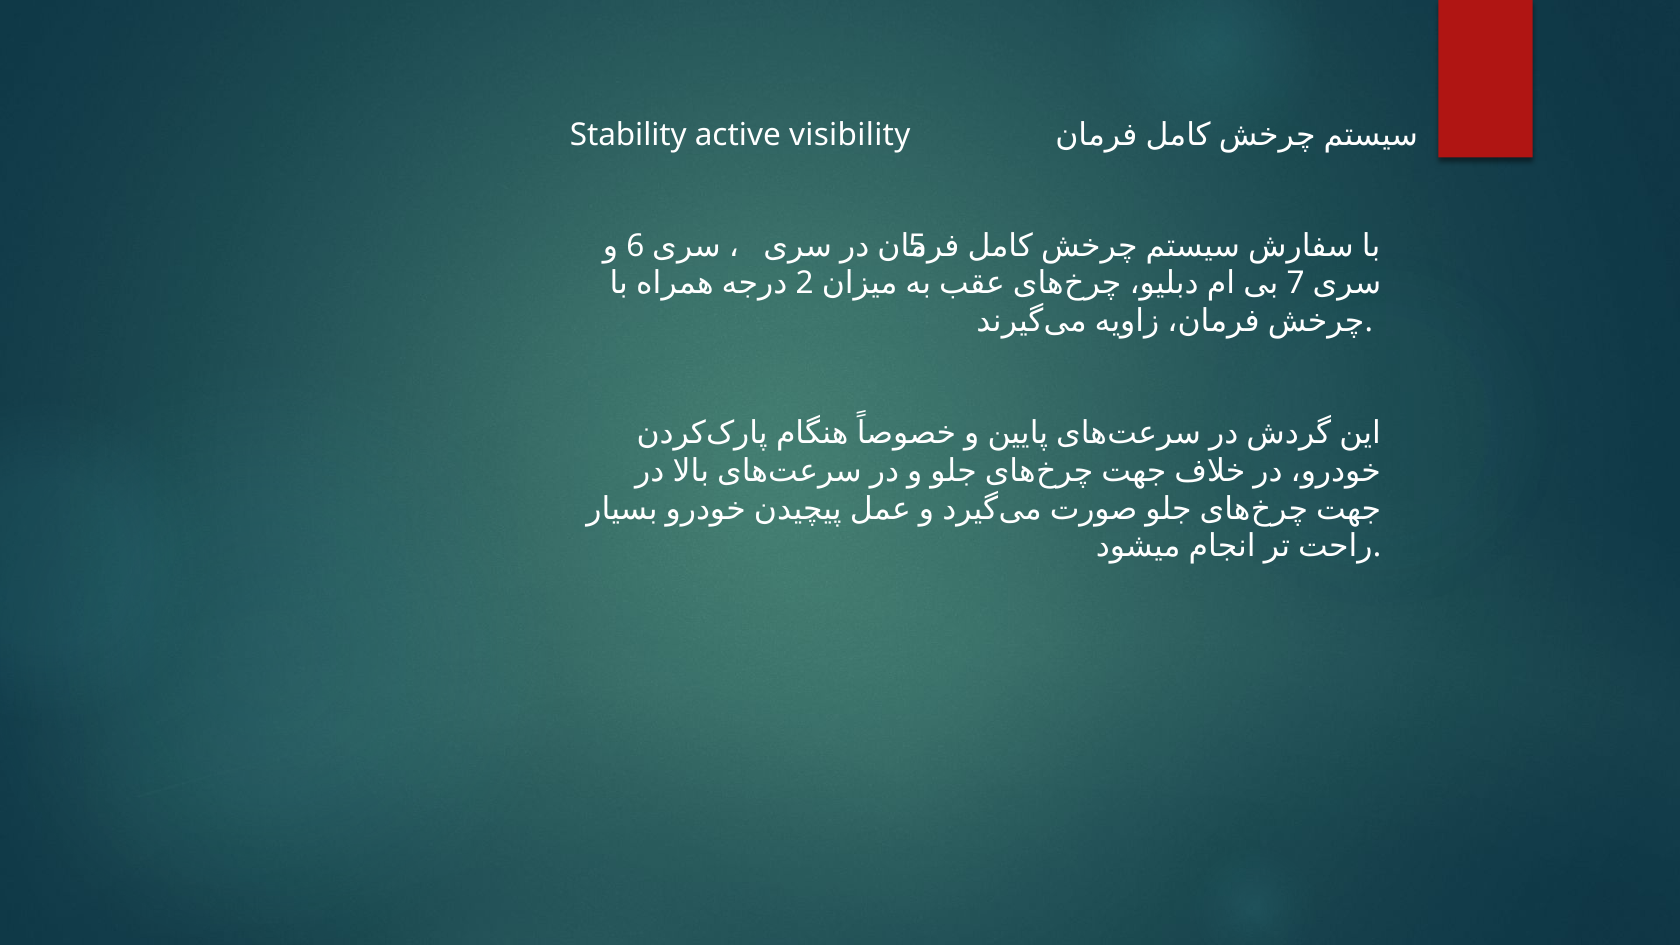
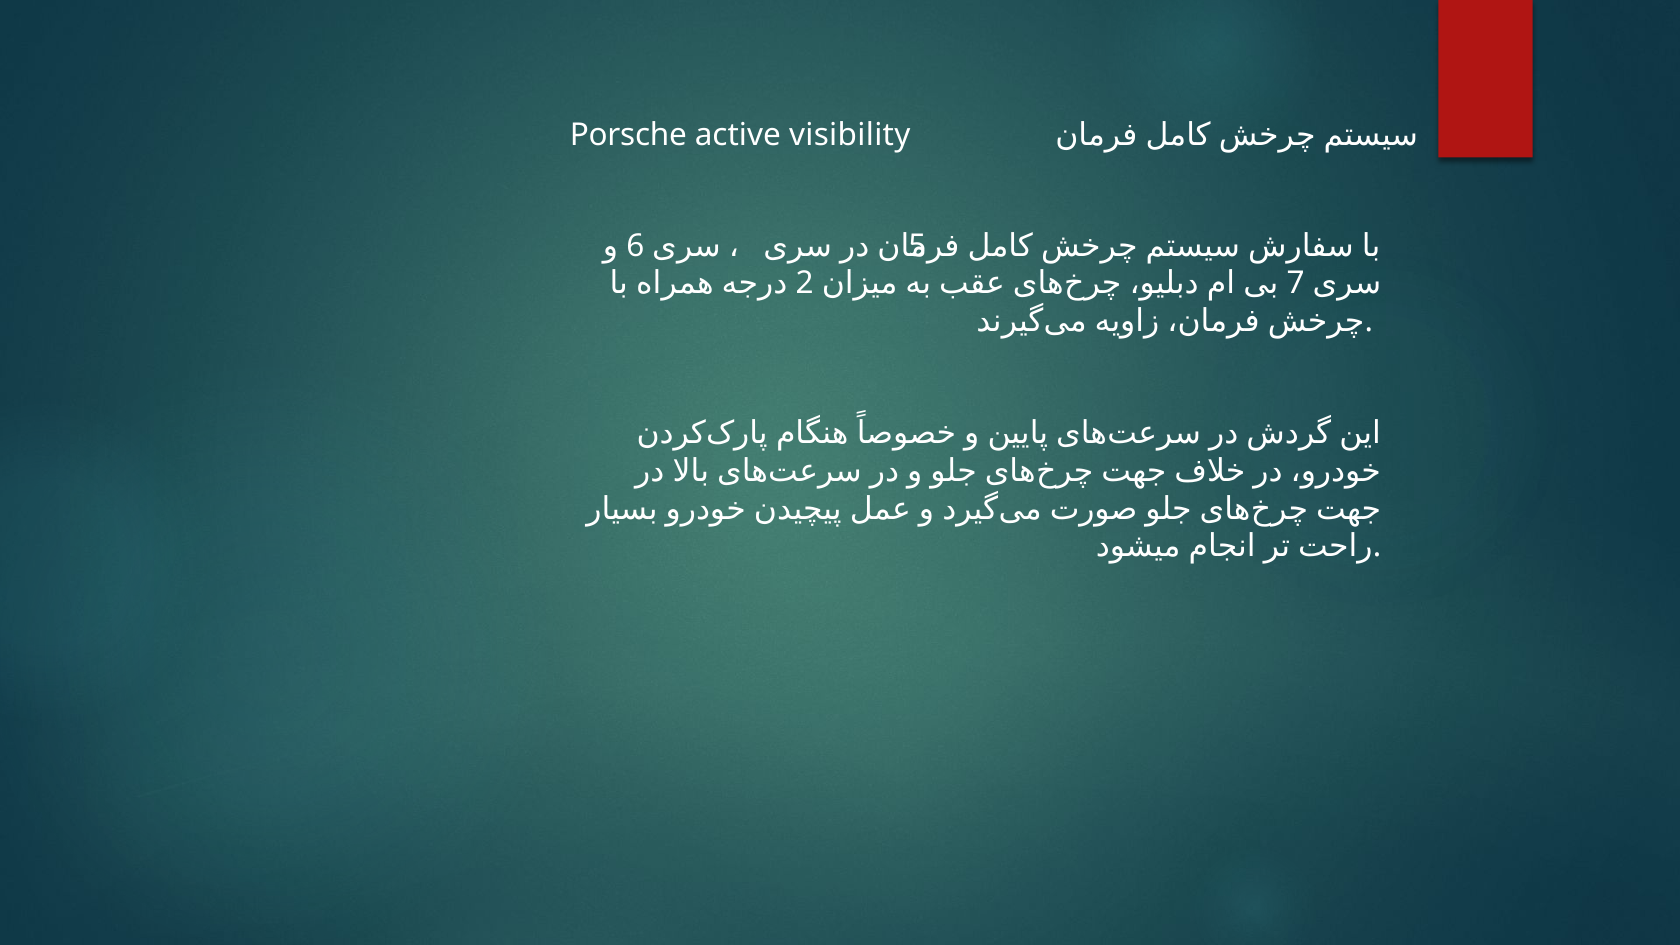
Stability: Stability -> Porsche
